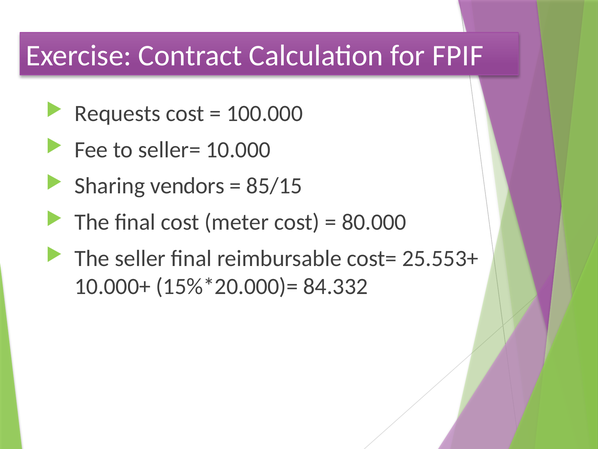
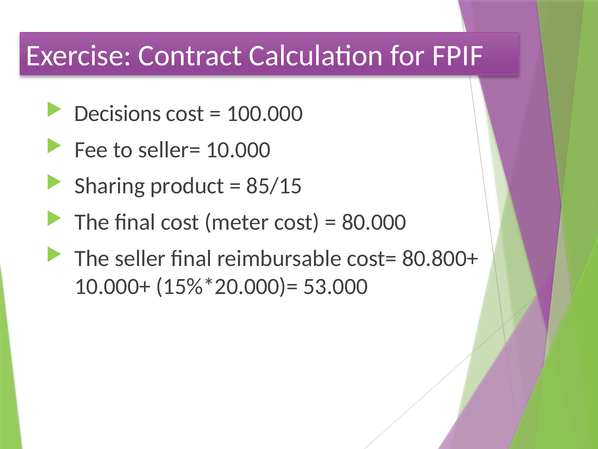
Requests: Requests -> Decisions
vendors: vendors -> product
25.553+: 25.553+ -> 80.800+
84.332: 84.332 -> 53.000
